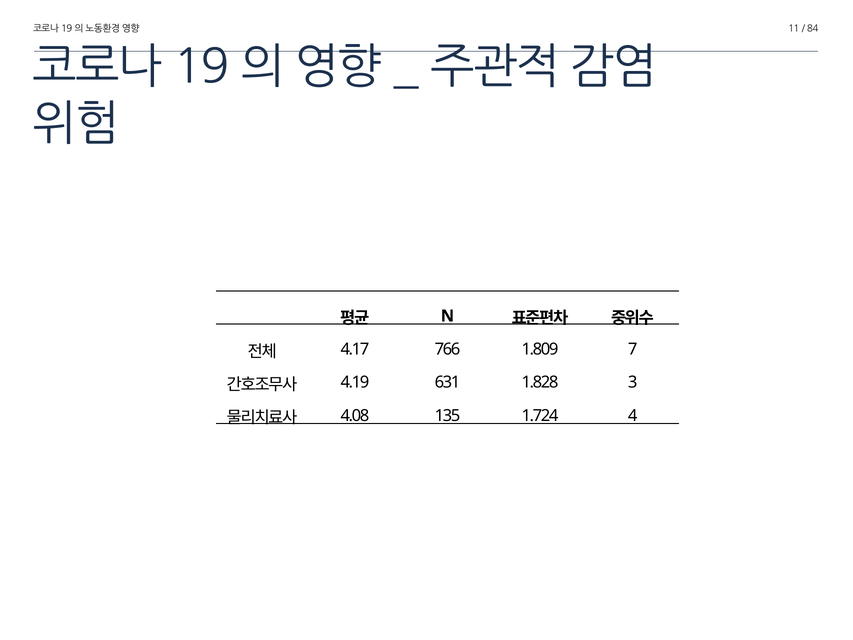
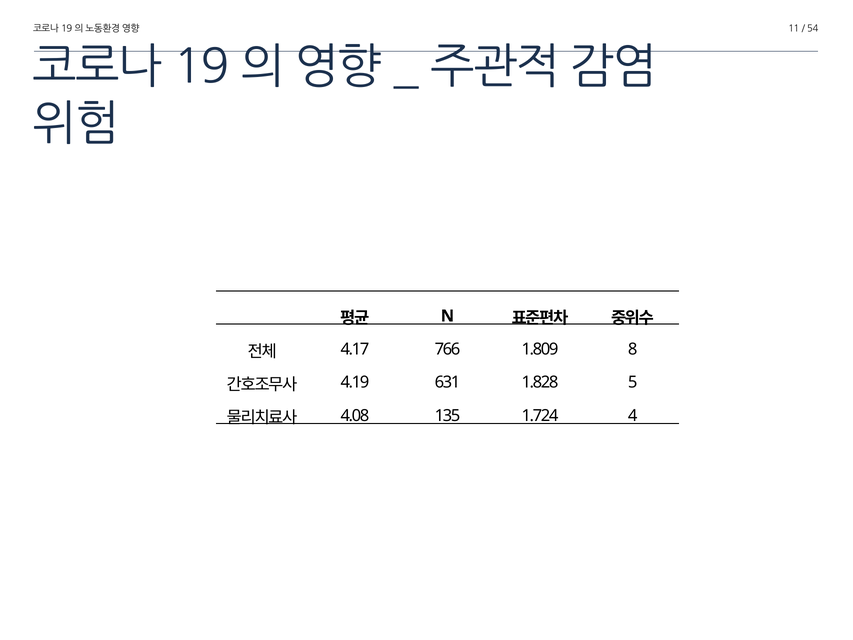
84: 84 -> 54
7: 7 -> 8
3: 3 -> 5
